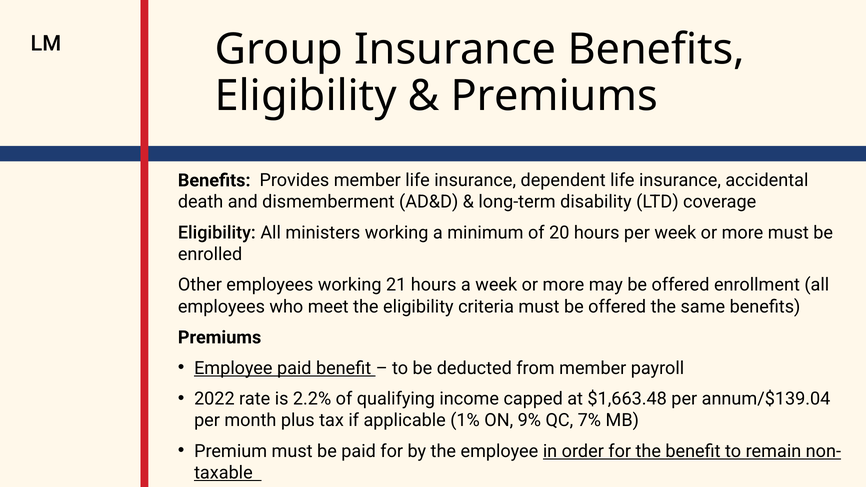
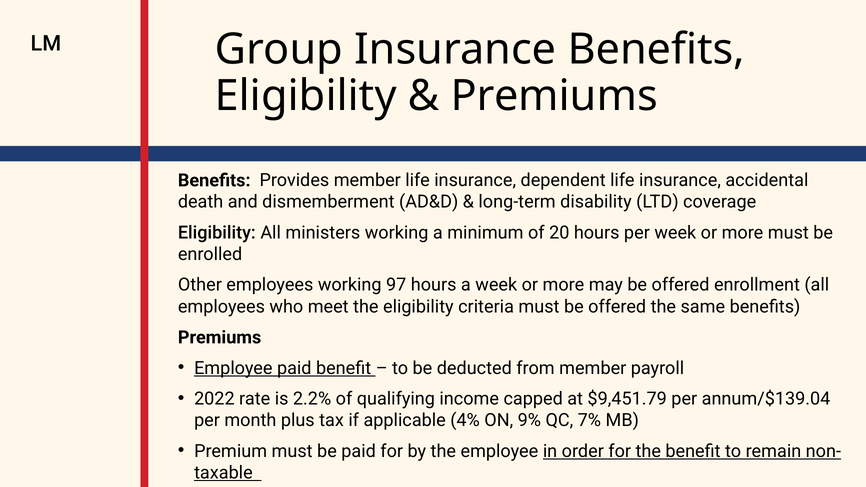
21: 21 -> 97
$1,663.48: $1,663.48 -> $9,451.79
1%: 1% -> 4%
